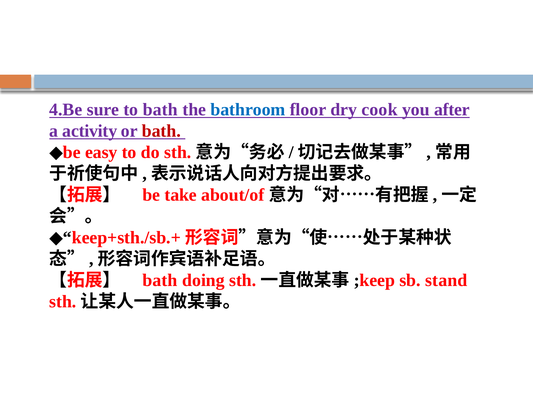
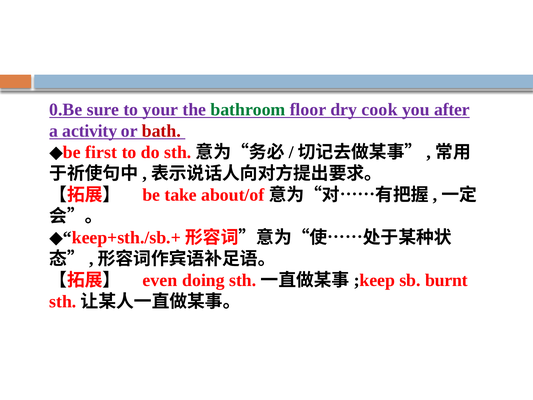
4.Be: 4.Be -> 0.Be
to bath: bath -> your
bathroom colour: blue -> green
easy: easy -> first
bath at (160, 280): bath -> even
stand: stand -> burnt
